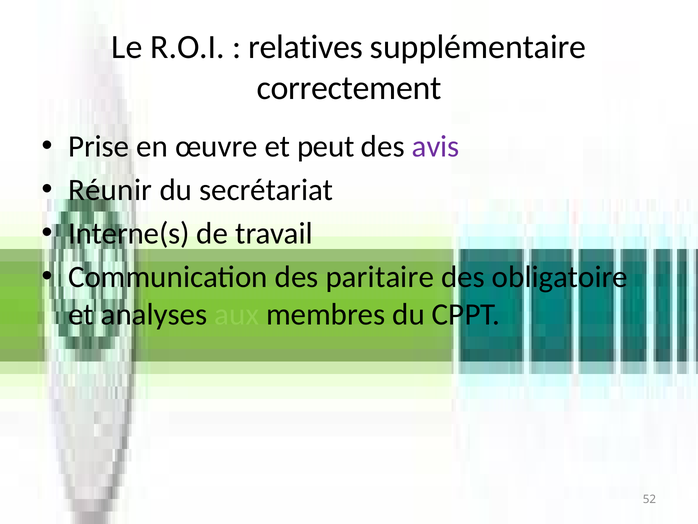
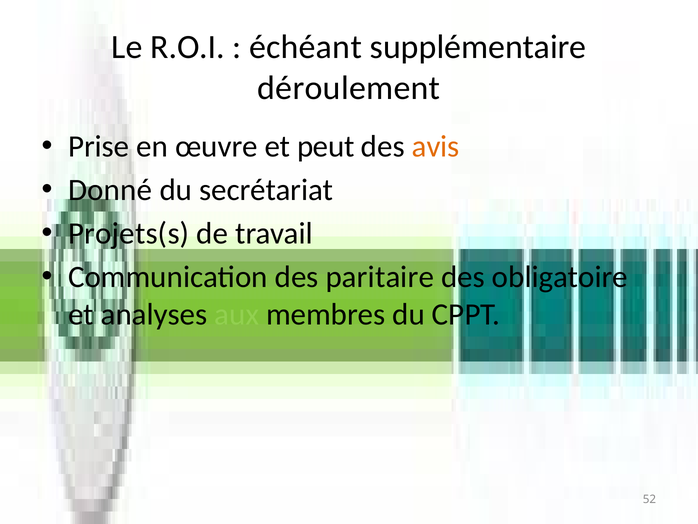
relatives: relatives -> échéant
correctement: correctement -> déroulement
avis colour: purple -> orange
Réunir: Réunir -> Donné
Interne(s: Interne(s -> Projets(s
